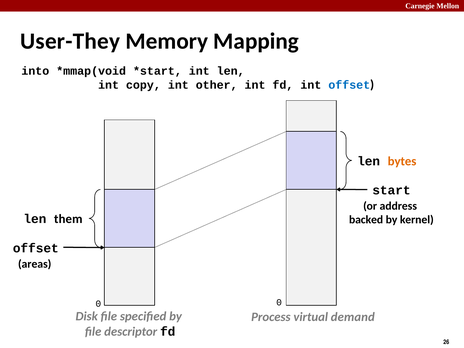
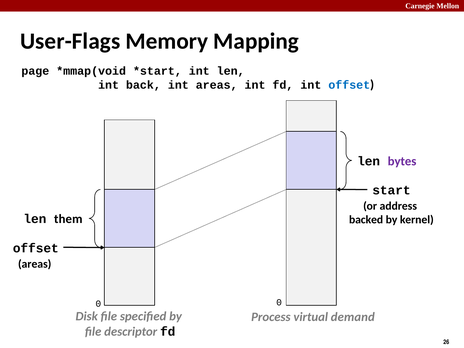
User-They: User-They -> User-Flags
into: into -> page
copy: copy -> back
int other: other -> areas
bytes colour: orange -> purple
